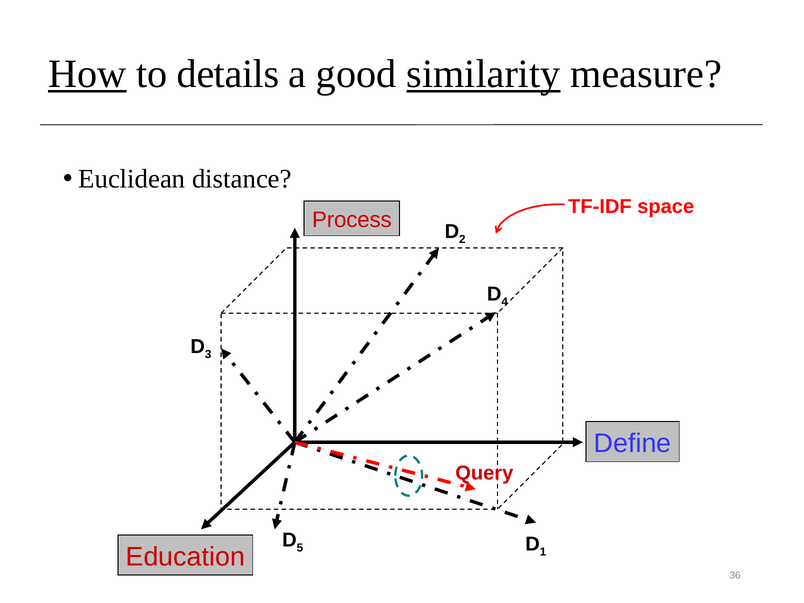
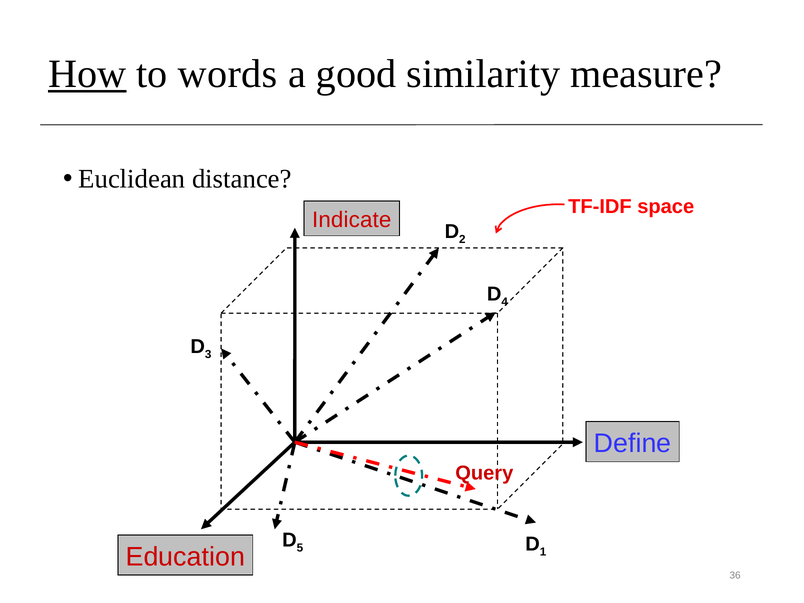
details: details -> words
similarity underline: present -> none
Process: Process -> Indicate
